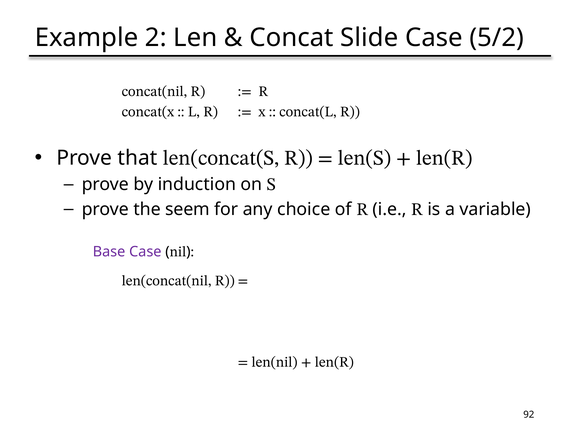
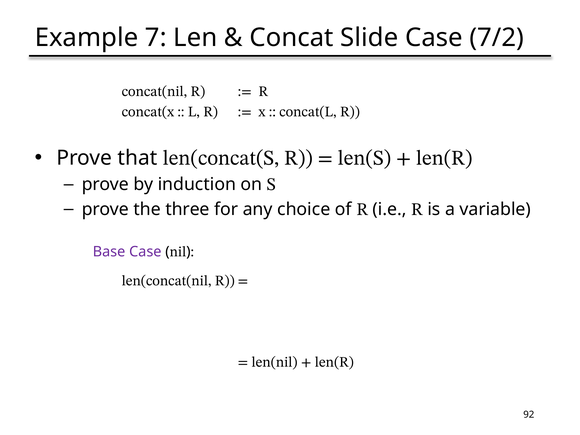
2: 2 -> 7
5/2: 5/2 -> 7/2
seem: seem -> three
